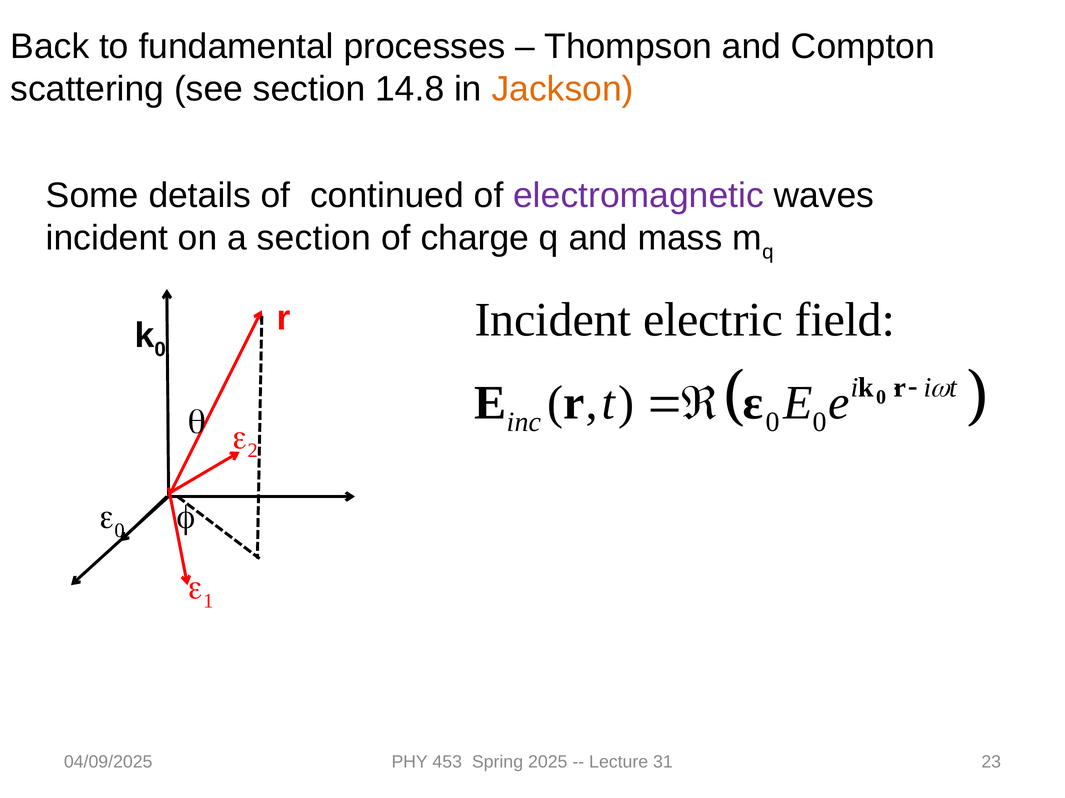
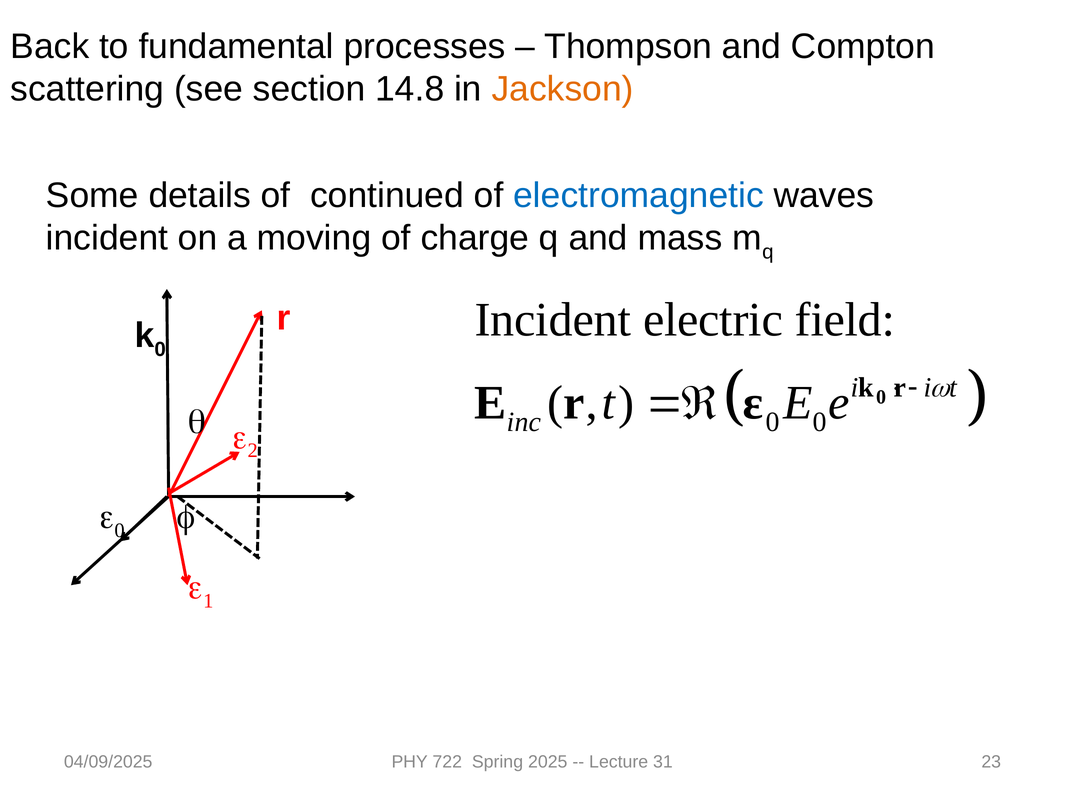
electromagnetic colour: purple -> blue
a section: section -> moving
453: 453 -> 722
